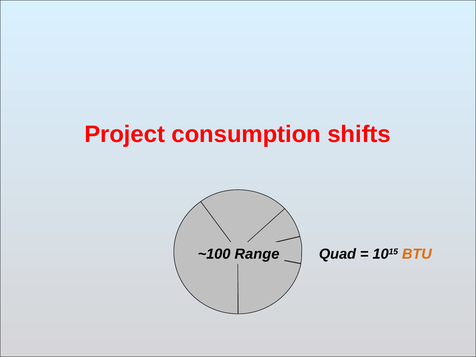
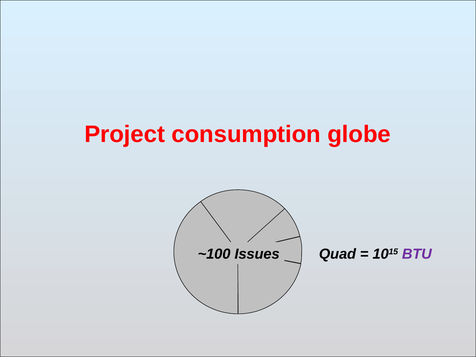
shifts: shifts -> globe
Range: Range -> Issues
BTU colour: orange -> purple
